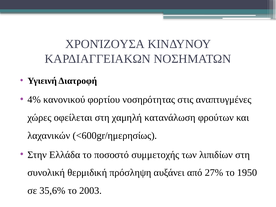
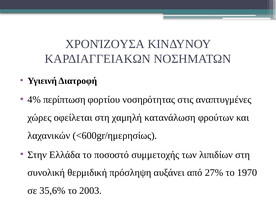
κανονικού: κανονικού -> περίπτωση
1950: 1950 -> 1970
